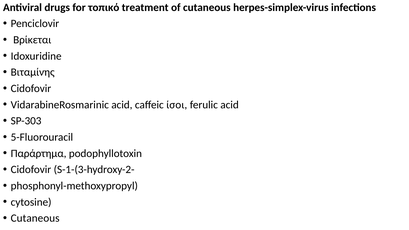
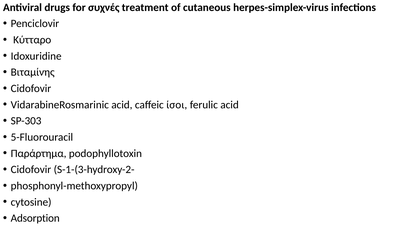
τοπικό: τοπικό -> συχνές
Βρίκεται: Βρίκεται -> Κύτταρο
Cutaneous at (35, 218): Cutaneous -> Adsorption
